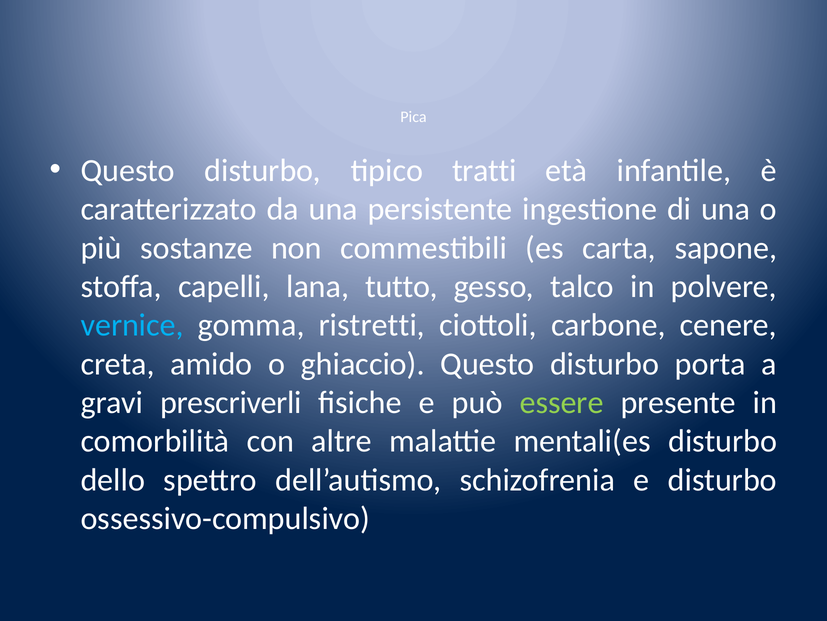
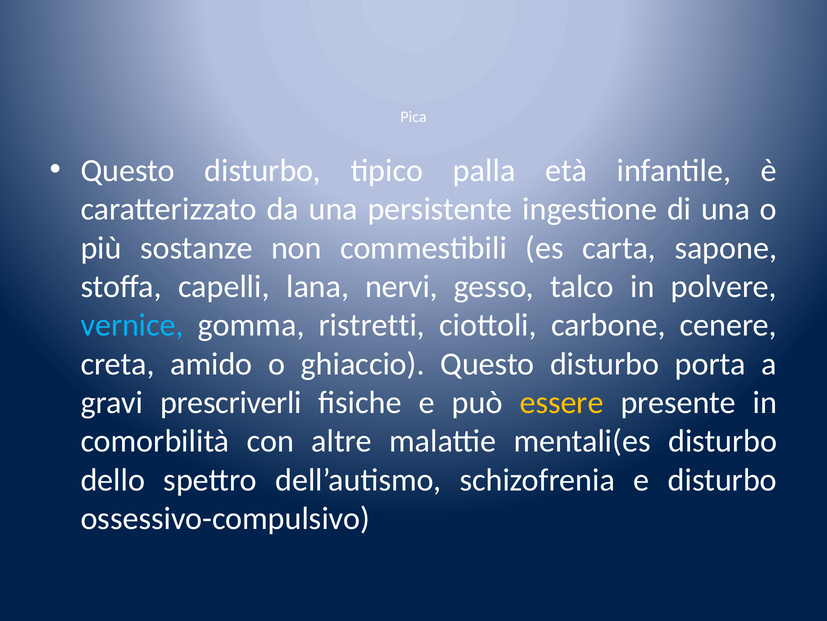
tratti: tratti -> palla
tutto: tutto -> nervi
essere colour: light green -> yellow
